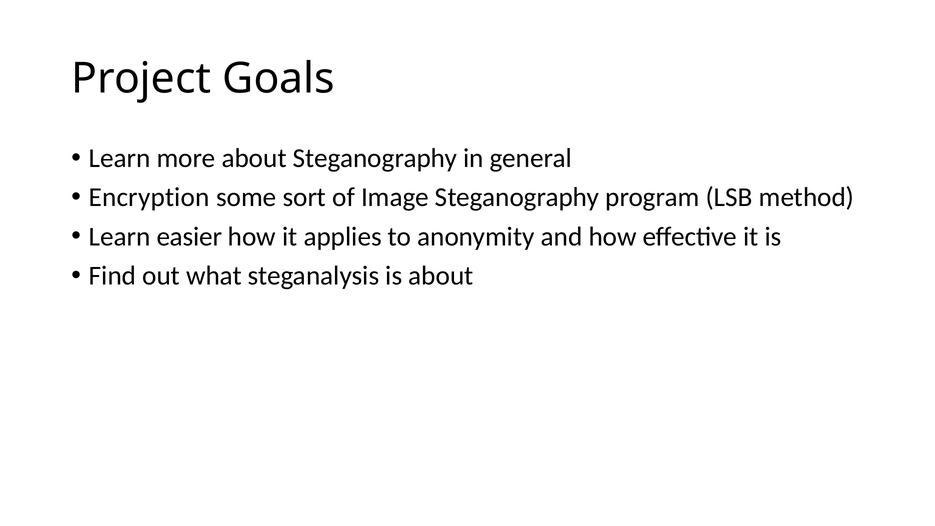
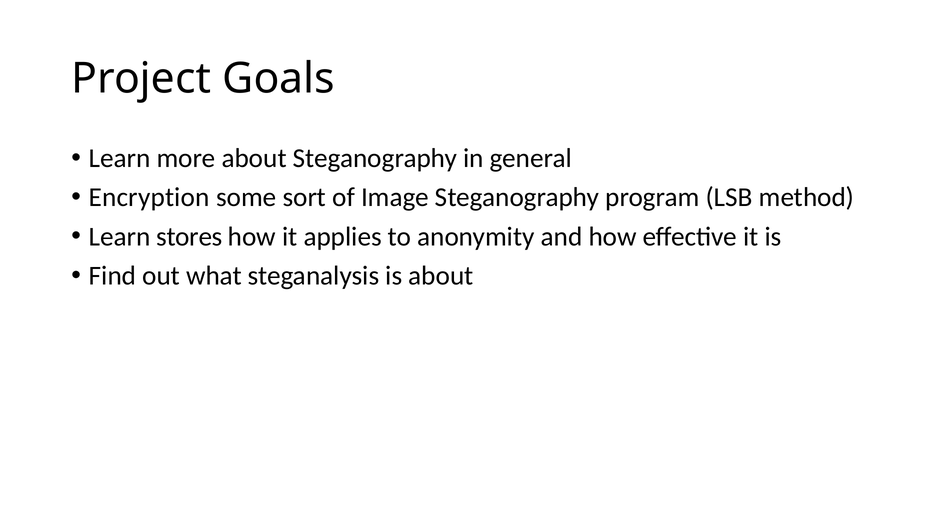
easier: easier -> stores
